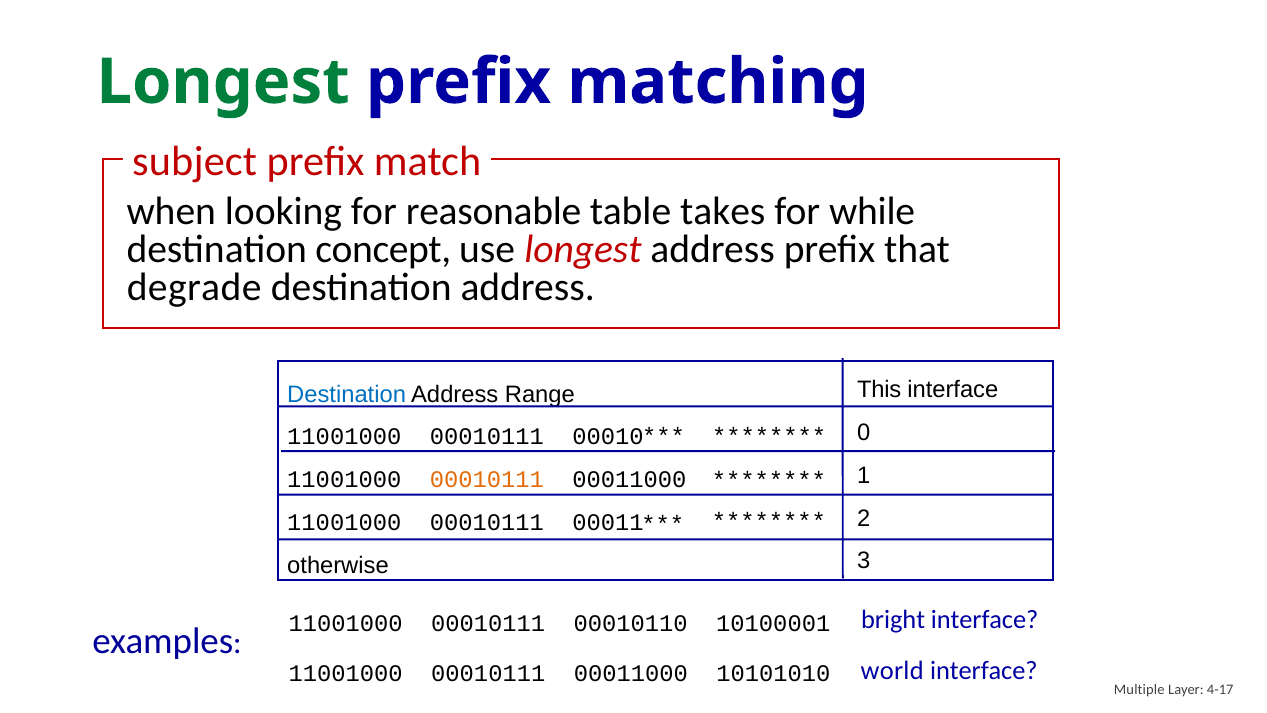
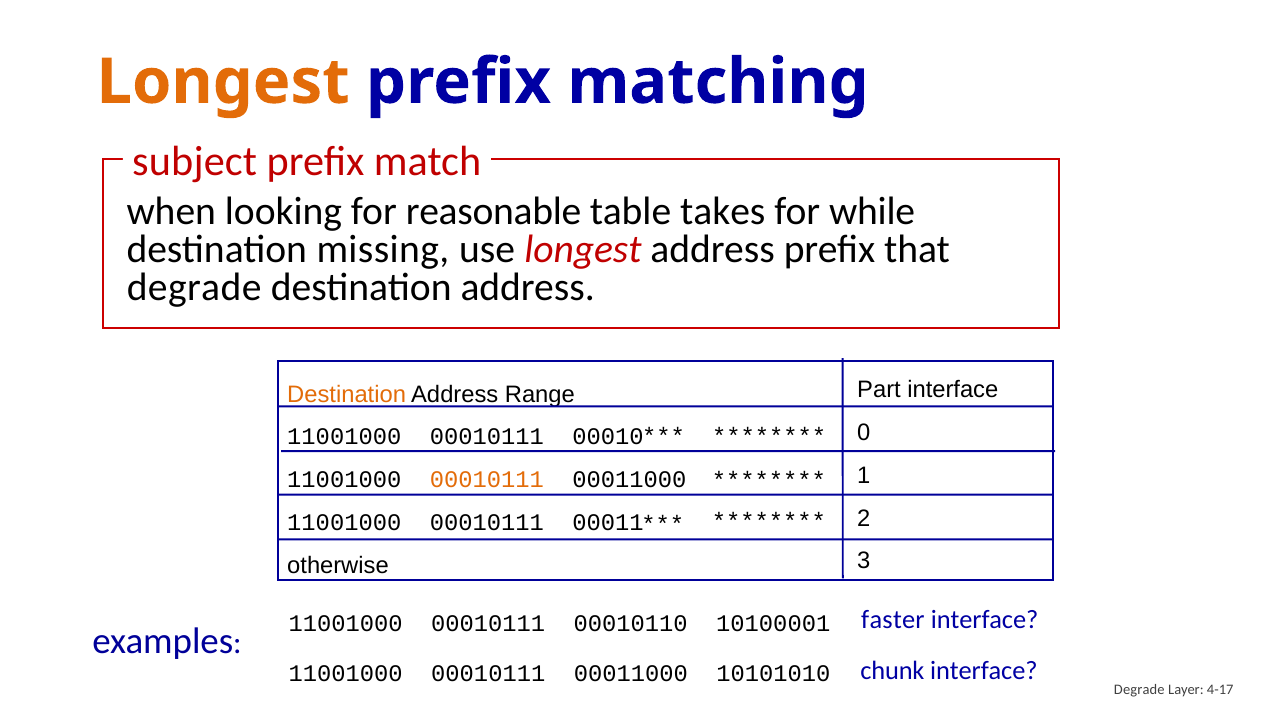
Longest at (223, 82) colour: green -> orange
concept: concept -> missing
This: This -> Part
Destination at (347, 394) colour: blue -> orange
bright: bright -> faster
world: world -> chunk
Multiple at (1139, 689): Multiple -> Degrade
